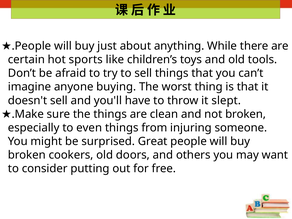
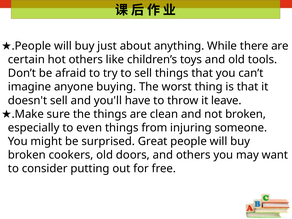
hot sports: sports -> others
slept: slept -> leave
